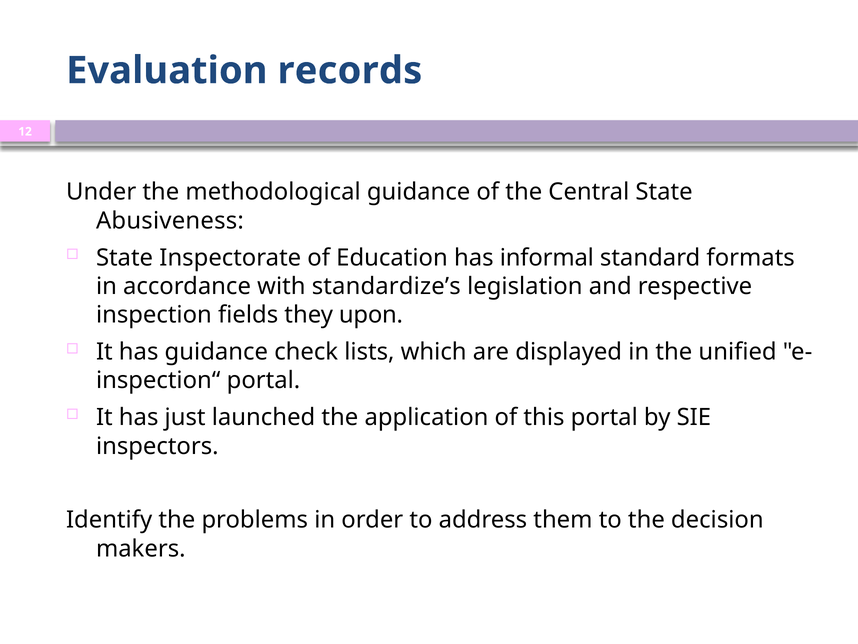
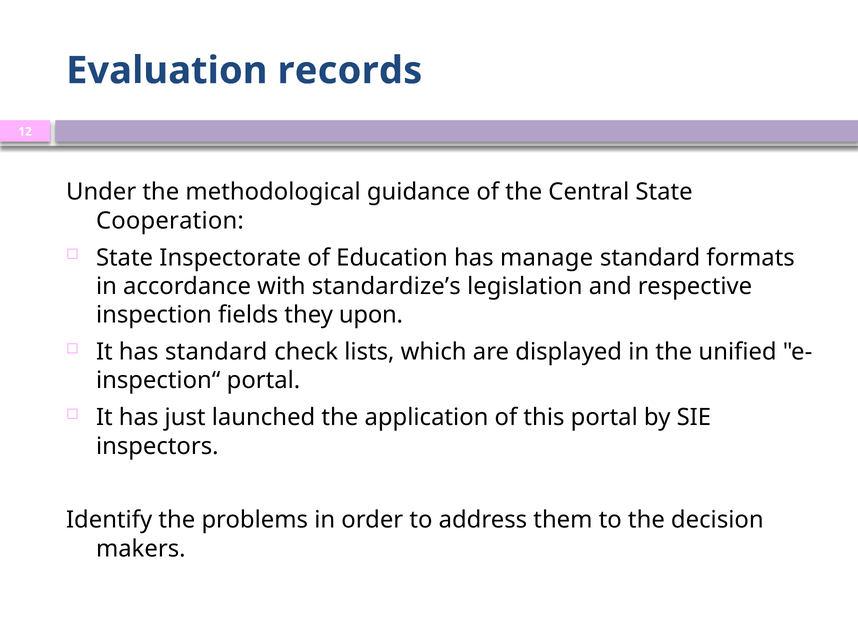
Abusiveness: Abusiveness -> Cooperation
informal: informal -> manage
has guidance: guidance -> standard
